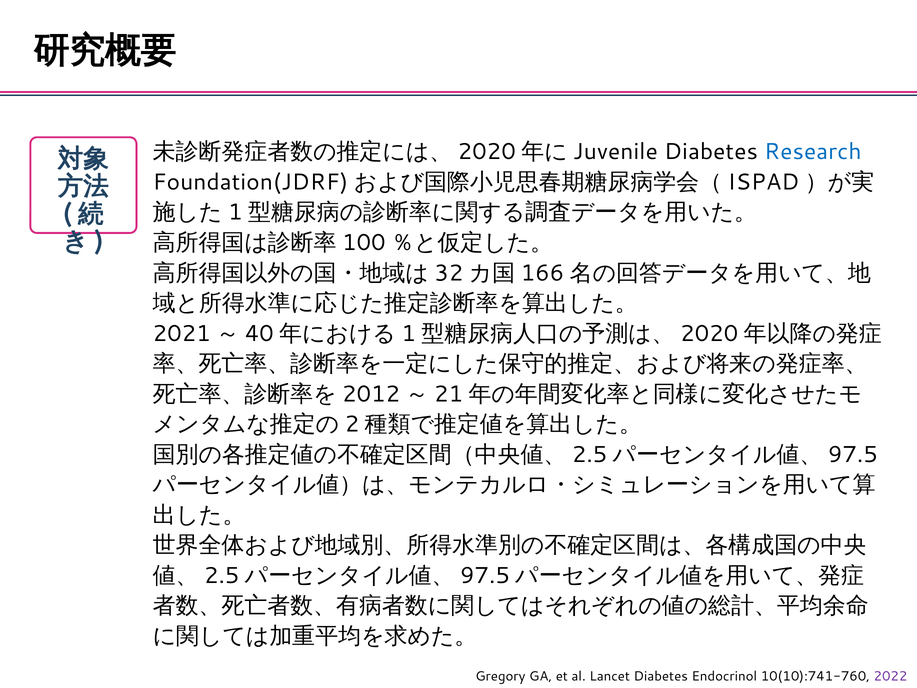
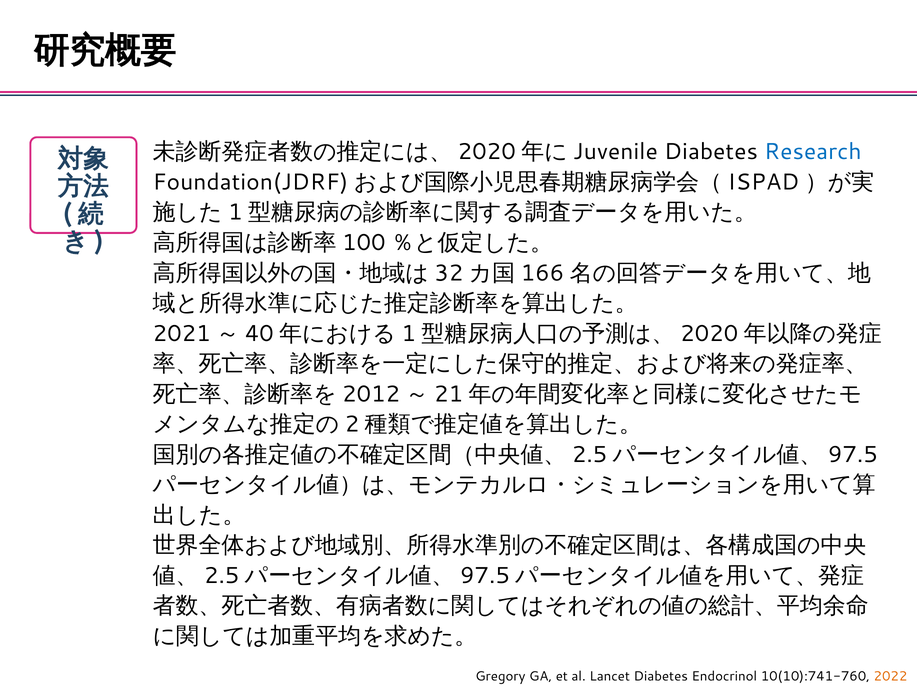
2022 colour: purple -> orange
